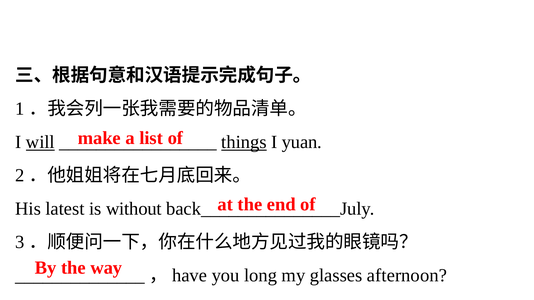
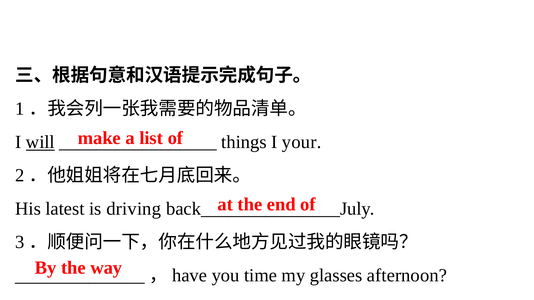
things underline: present -> none
yuan: yuan -> your
without: without -> driving
long: long -> time
